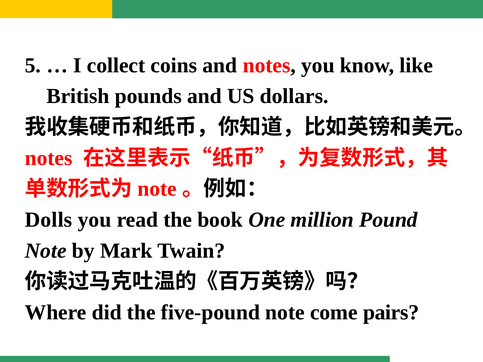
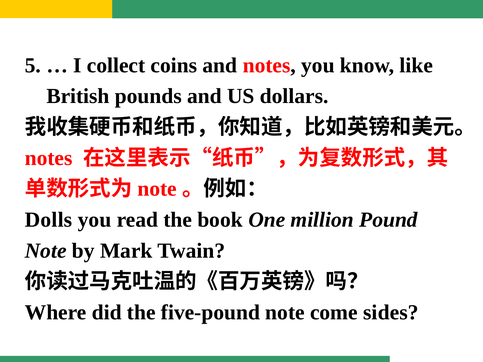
pairs: pairs -> sides
